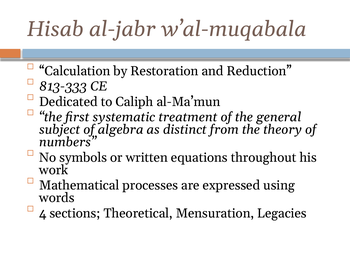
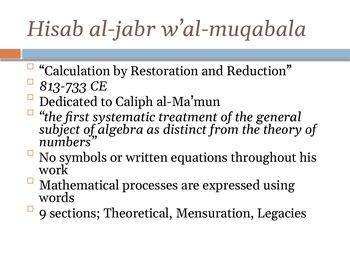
813-333: 813-333 -> 813-733
4: 4 -> 9
